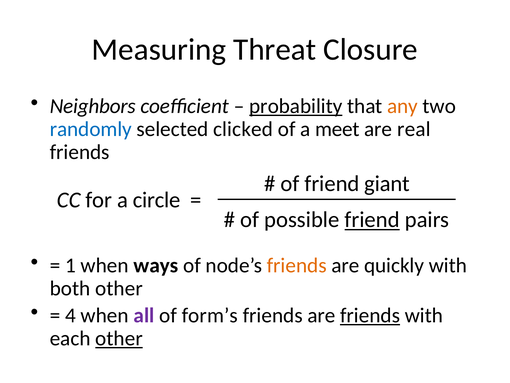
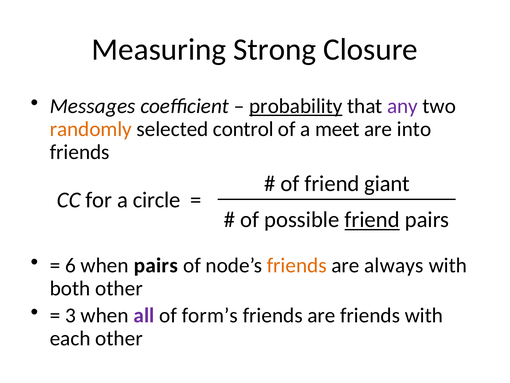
Threat: Threat -> Strong
Neighbors: Neighbors -> Messages
any colour: orange -> purple
randomly colour: blue -> orange
clicked: clicked -> control
real: real -> into
1: 1 -> 6
when ways: ways -> pairs
quickly: quickly -> always
4: 4 -> 3
friends at (370, 315) underline: present -> none
other at (119, 338) underline: present -> none
